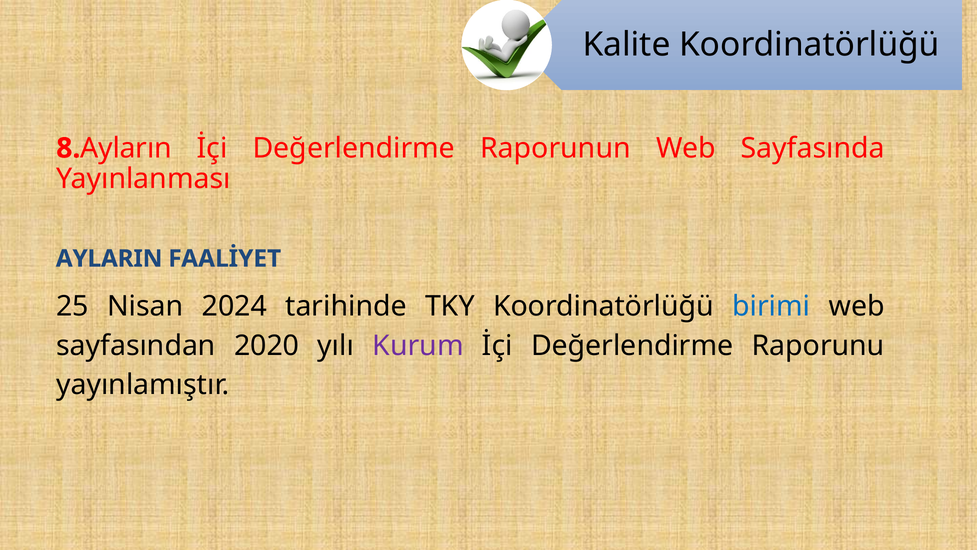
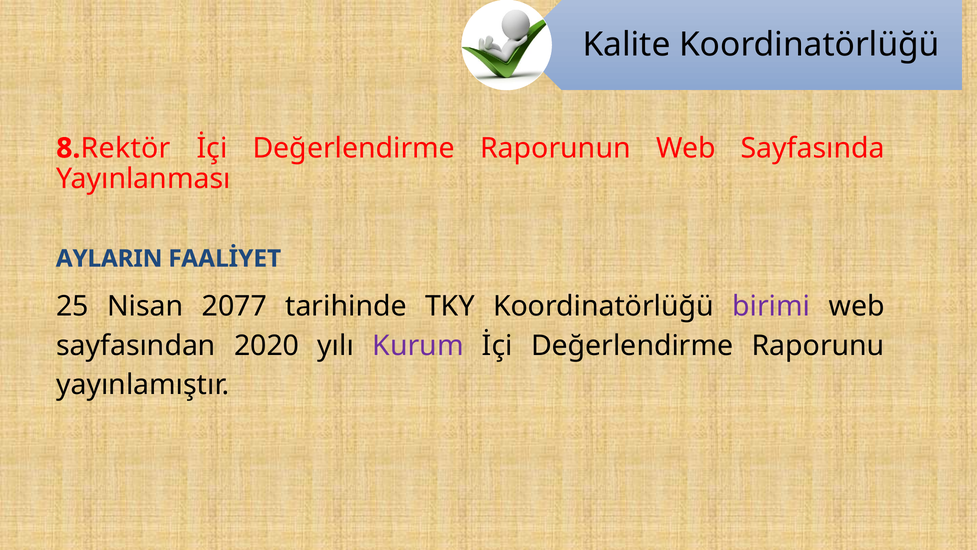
Ayların: Ayların -> Rektör
2024: 2024 -> 2077
birimi colour: blue -> purple
